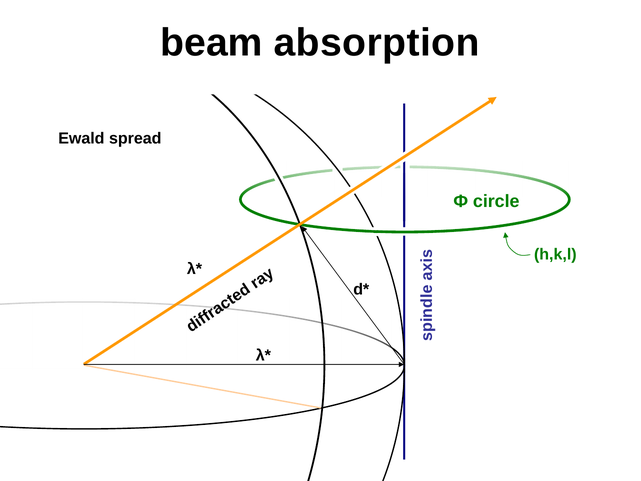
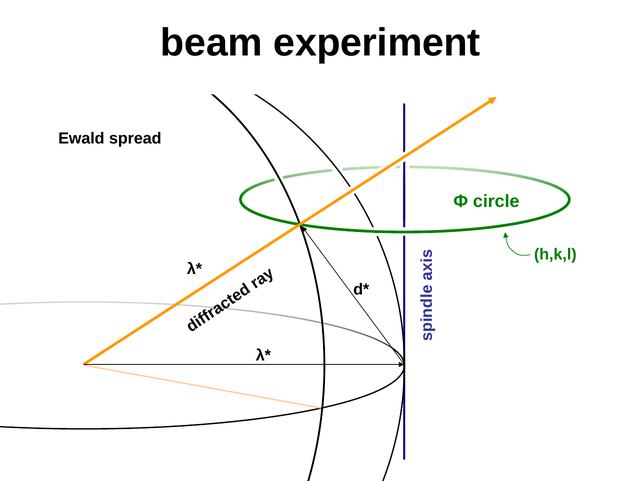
absorption: absorption -> experiment
